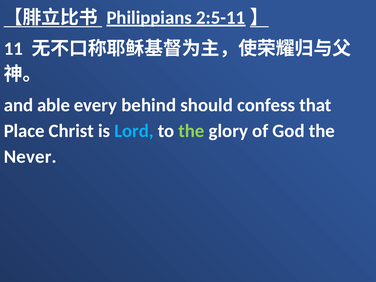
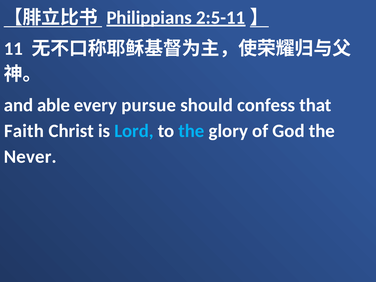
behind: behind -> pursue
Place: Place -> Faith
the at (191, 131) colour: light green -> light blue
